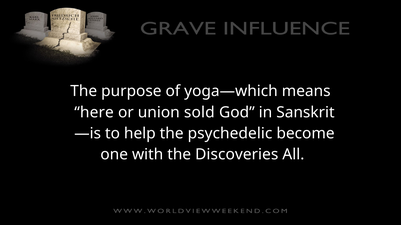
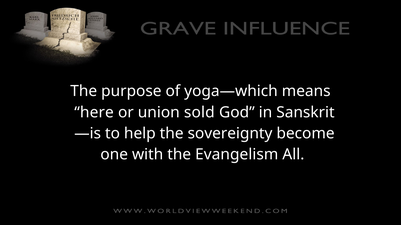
psychedelic: psychedelic -> sovereignty
Discoveries: Discoveries -> Evangelism
